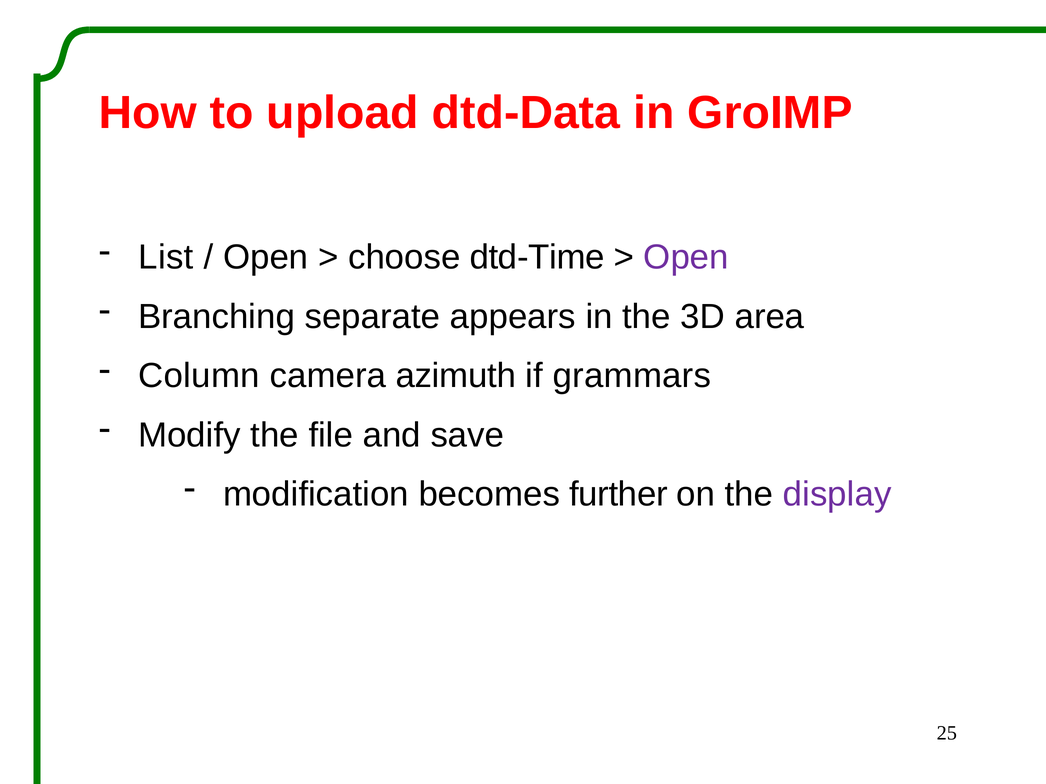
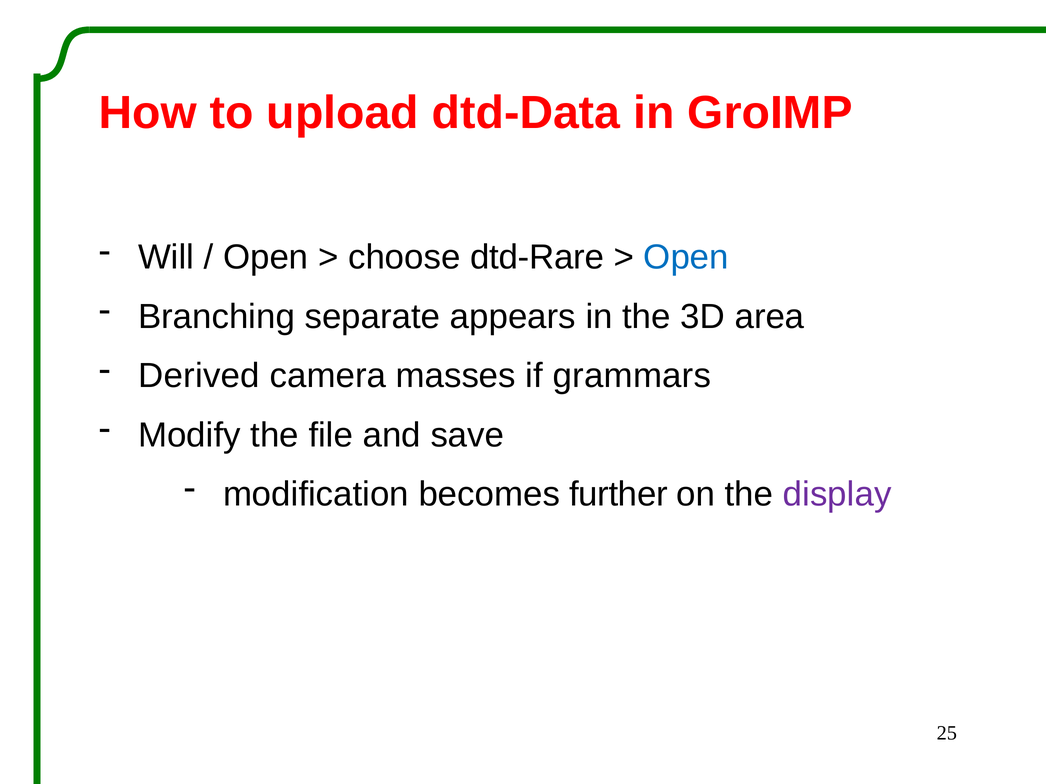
List: List -> Will
dtd-Time: dtd-Time -> dtd-Rare
Open at (686, 258) colour: purple -> blue
Column: Column -> Derived
azimuth: azimuth -> masses
